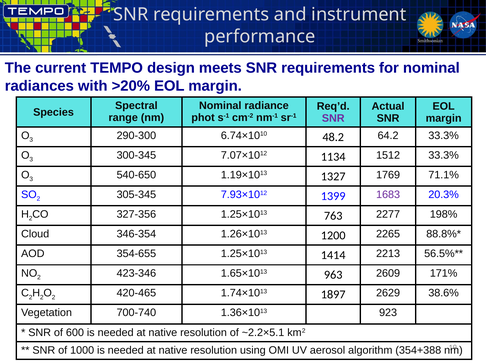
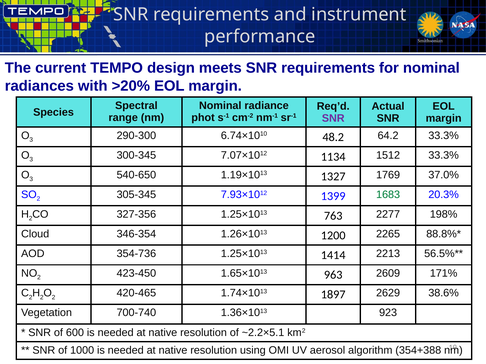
71.1%: 71.1% -> 37.0%
1683 colour: purple -> green
354-655: 354-655 -> 354-736
423-346: 423-346 -> 423-450
